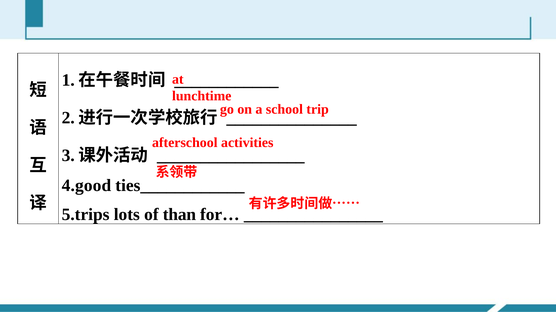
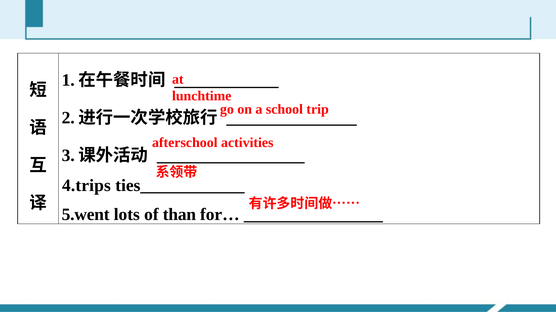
4.good: 4.good -> 4.trips
5.trips: 5.trips -> 5.went
